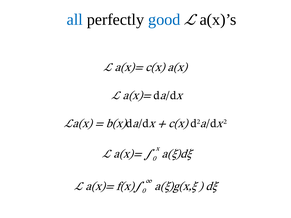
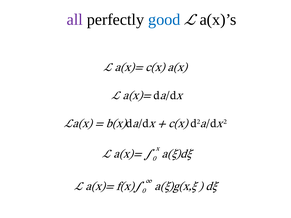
all colour: blue -> purple
